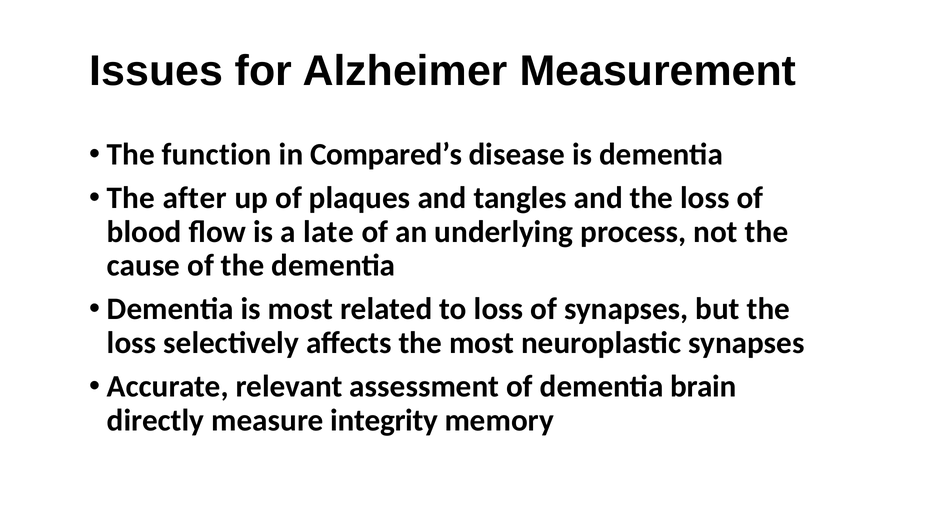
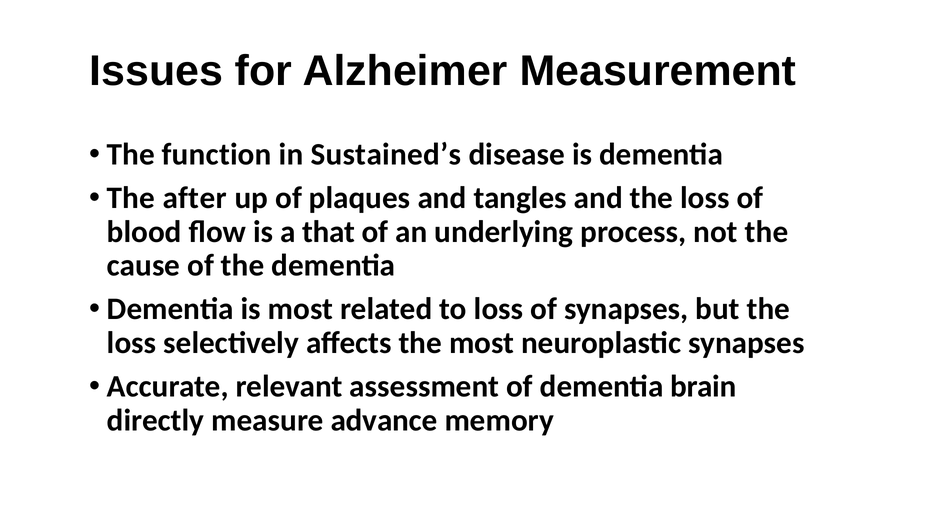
Compared’s: Compared’s -> Sustained’s
late: late -> that
integrity: integrity -> advance
